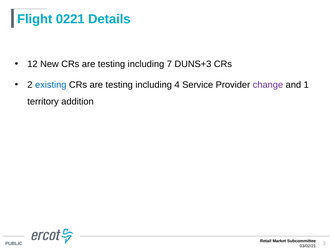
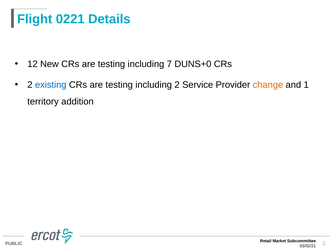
DUNS+3: DUNS+3 -> DUNS+0
including 4: 4 -> 2
change colour: purple -> orange
